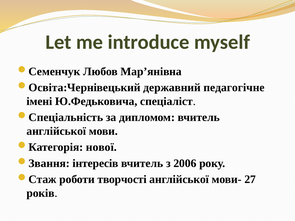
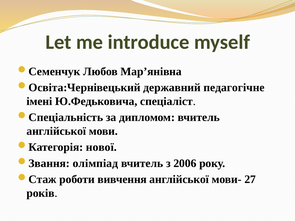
інтересів: інтересів -> олімпіад
творчості: творчості -> вивчення
